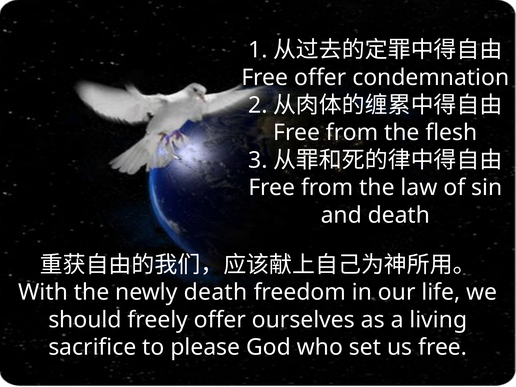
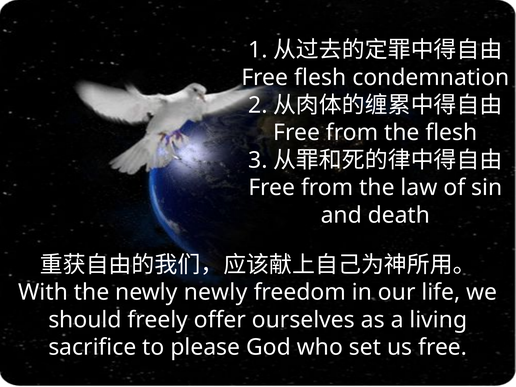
Free offer: offer -> flesh
newly death: death -> newly
